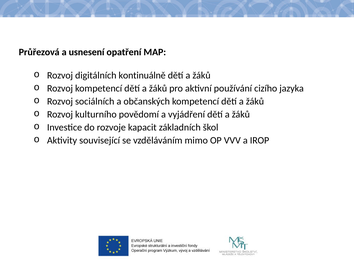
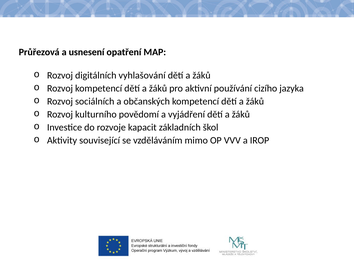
kontinuálně: kontinuálně -> vyhlašování
